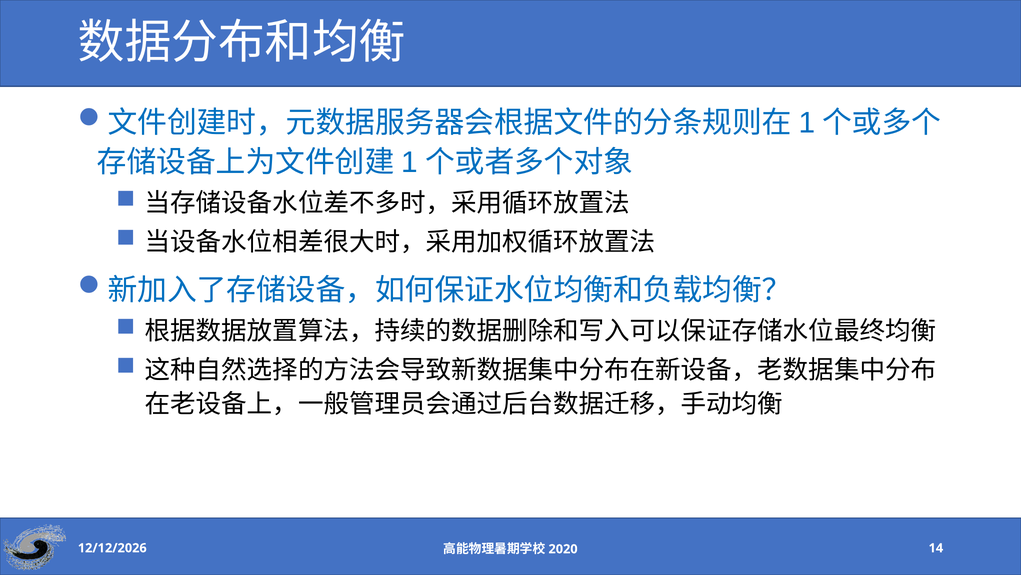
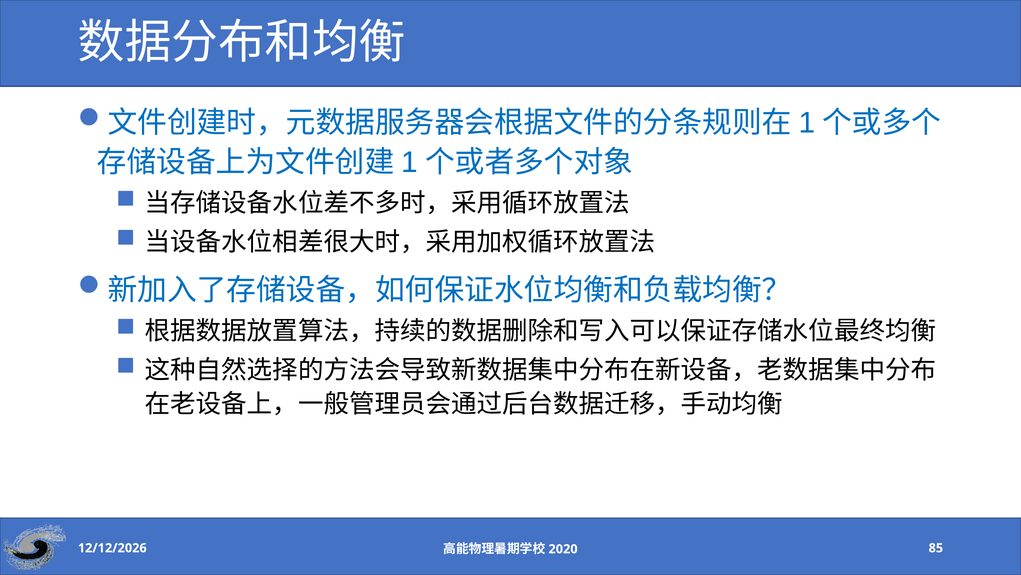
14: 14 -> 85
